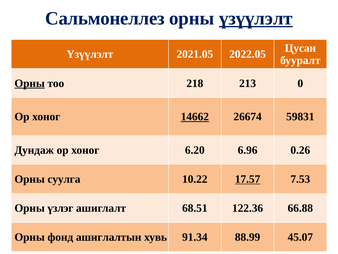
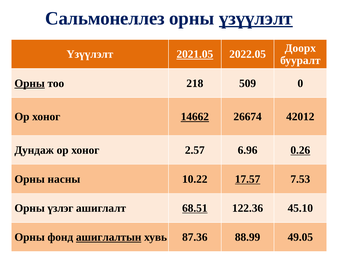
Цусан: Цусан -> Доорх
2021.05 underline: none -> present
213: 213 -> 509
59831: 59831 -> 42012
6.20: 6.20 -> 2.57
0.26 underline: none -> present
суулга: суулга -> насны
68.51 underline: none -> present
66.88: 66.88 -> 45.10
ашиглалтын underline: none -> present
91.34: 91.34 -> 87.36
45.07: 45.07 -> 49.05
